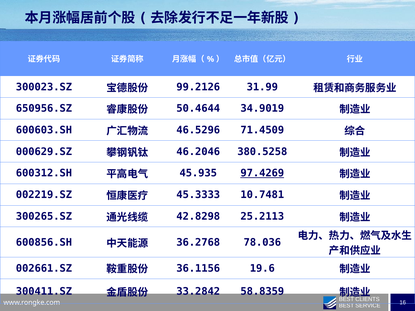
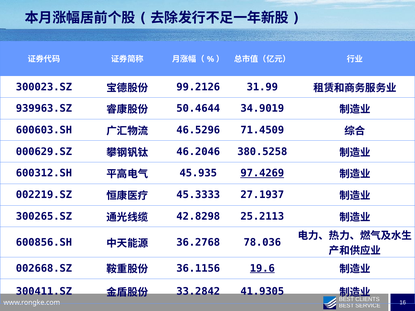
650956.SZ: 650956.SZ -> 939963.SZ
10.7481: 10.7481 -> 27.1937
002661.SZ: 002661.SZ -> 002668.SZ
19.6 underline: none -> present
58.8359: 58.8359 -> 41.9305
